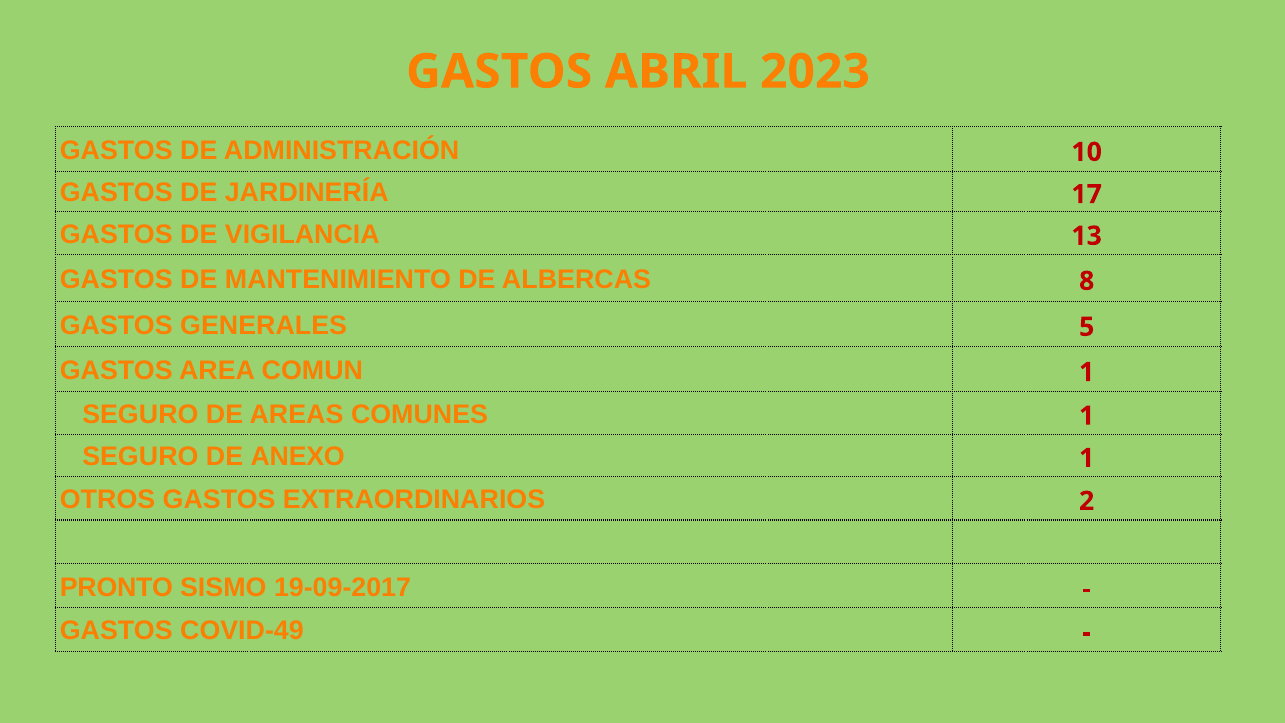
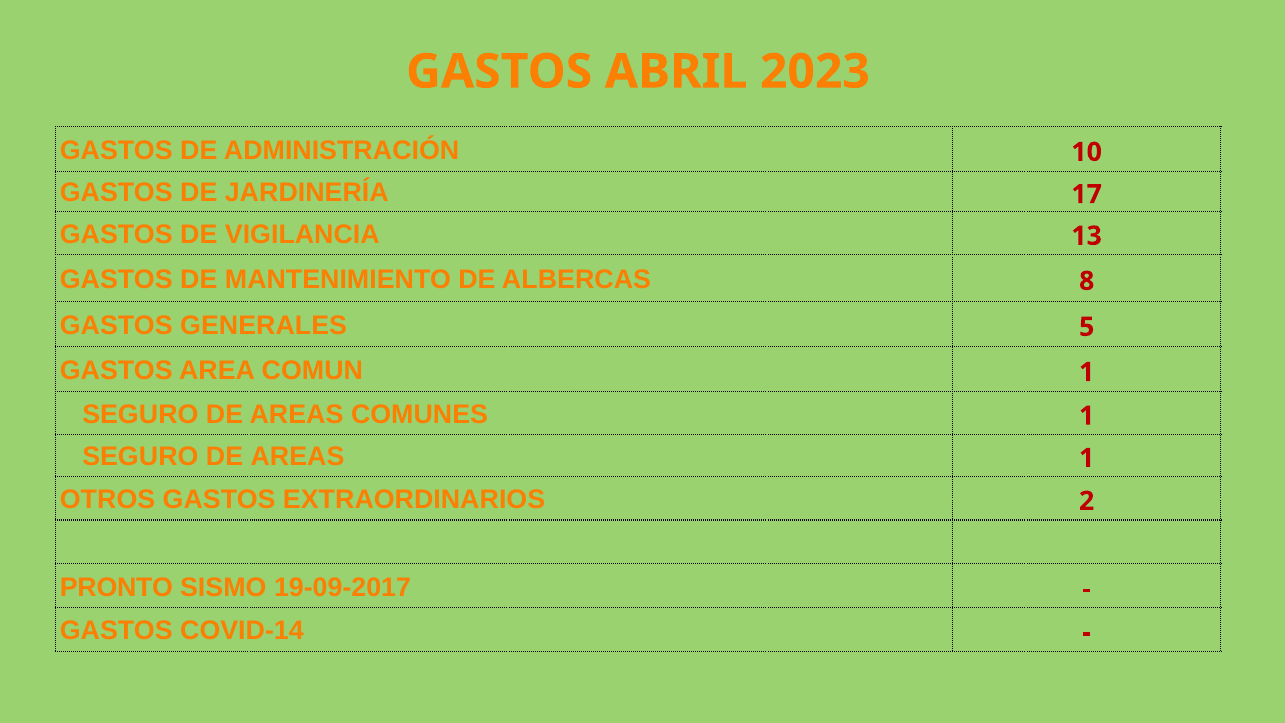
ANEXO at (298, 457): ANEXO -> AREAS
COVID-49: COVID-49 -> COVID-14
